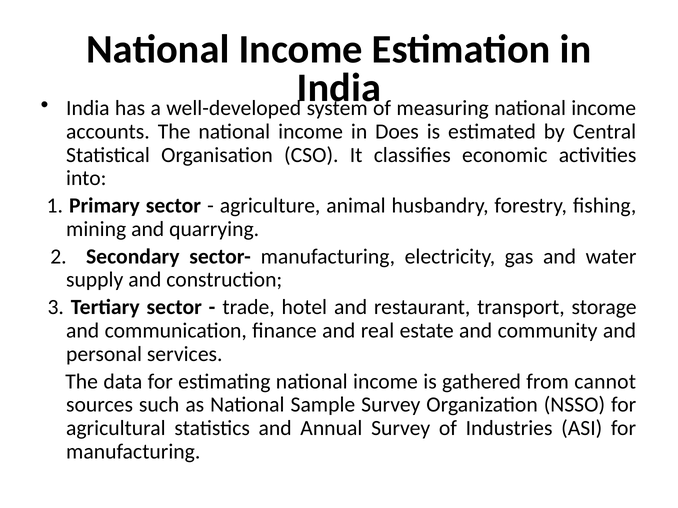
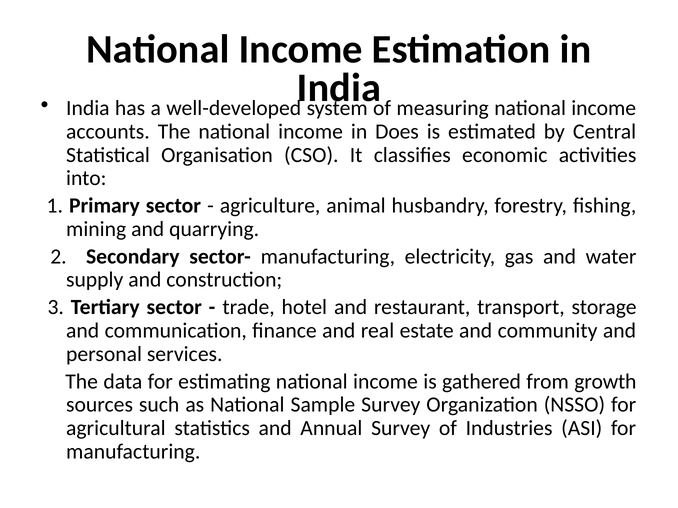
cannot: cannot -> growth
